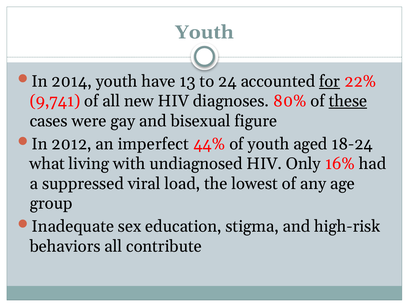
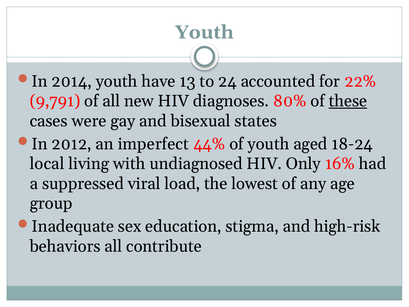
for underline: present -> none
9,741: 9,741 -> 9,791
figure: figure -> states
what: what -> local
